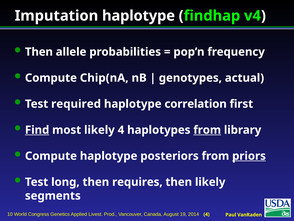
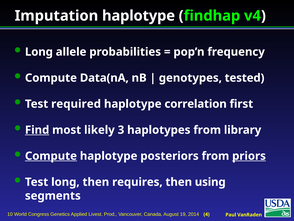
Then at (39, 52): Then -> Long
Chip(nA: Chip(nA -> Data(nA
actual: actual -> tested
likely 4: 4 -> 3
from at (207, 130) underline: present -> none
Compute at (51, 156) underline: none -> present
then likely: likely -> using
